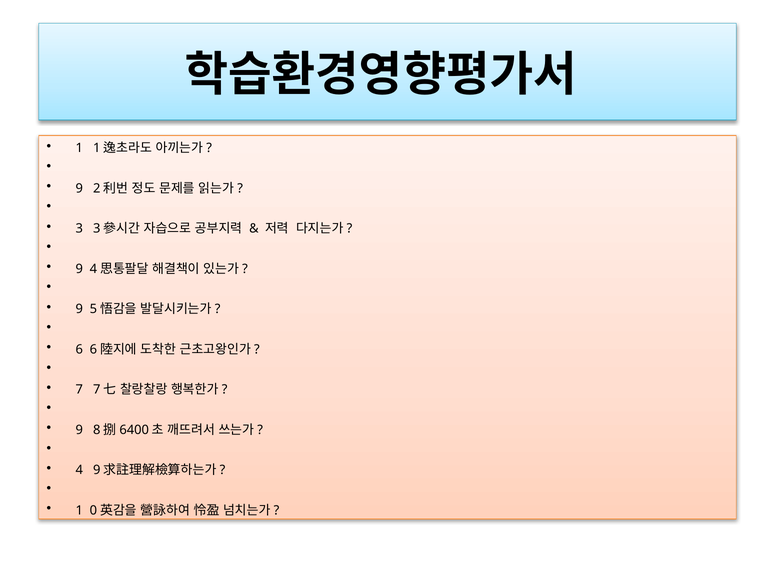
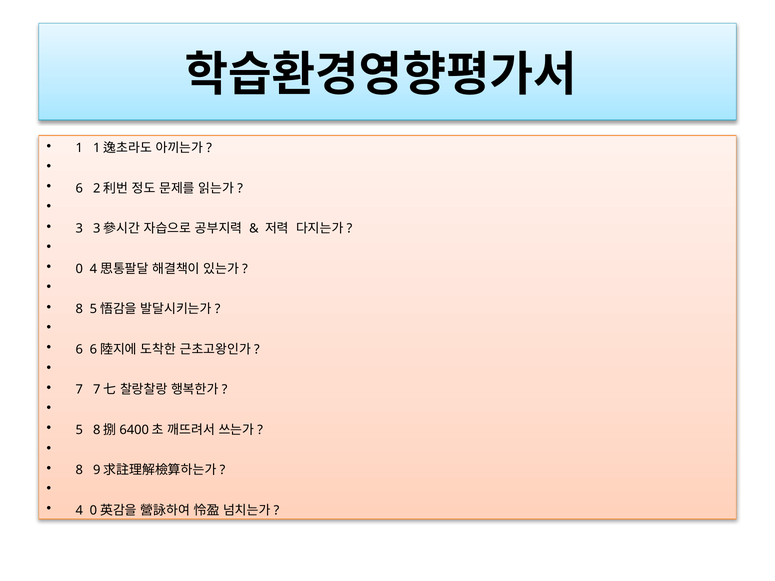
9 at (79, 188): 9 -> 6
9 at (79, 269): 9 -> 0
9 at (79, 309): 9 -> 8
9 at (79, 430): 9 -> 5
4 at (79, 470): 4 -> 8
1 at (79, 511): 1 -> 4
